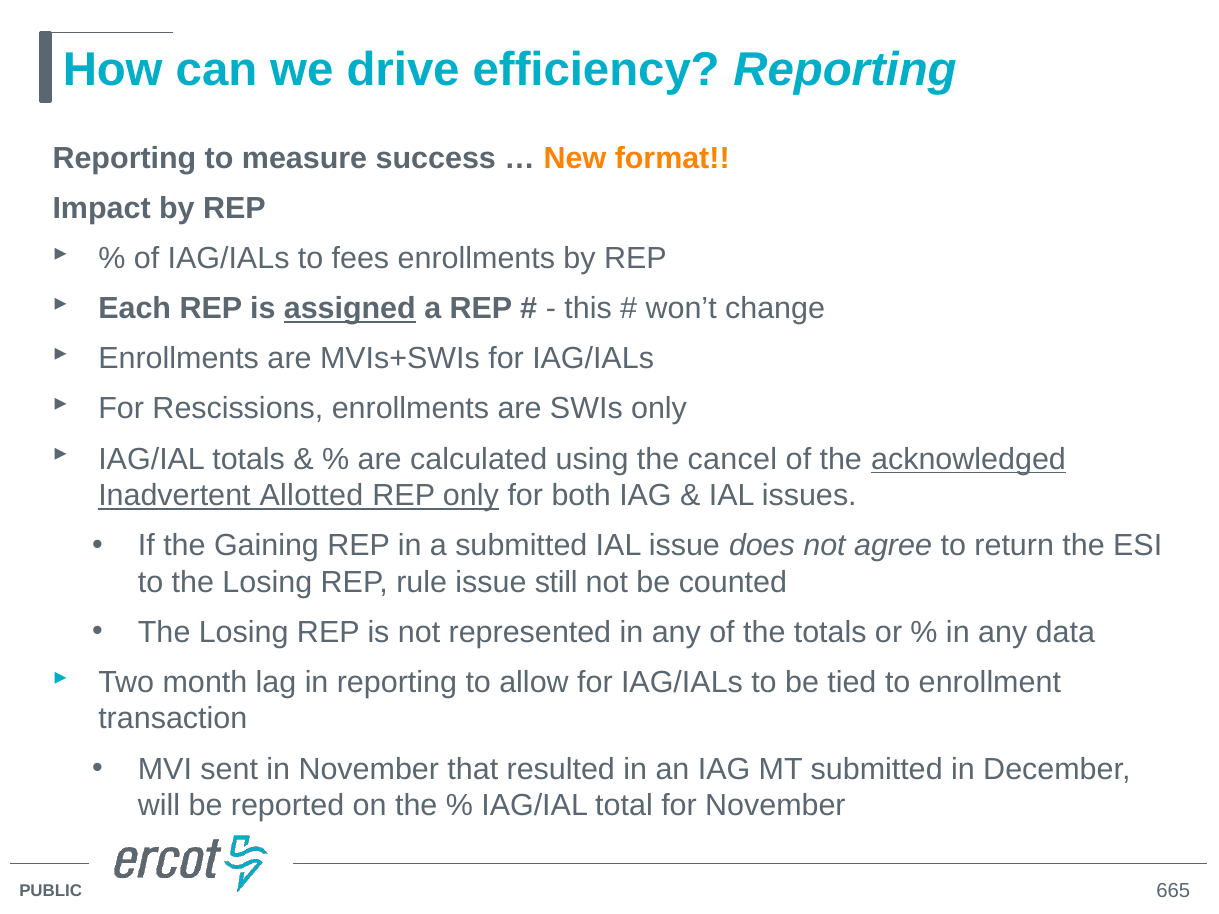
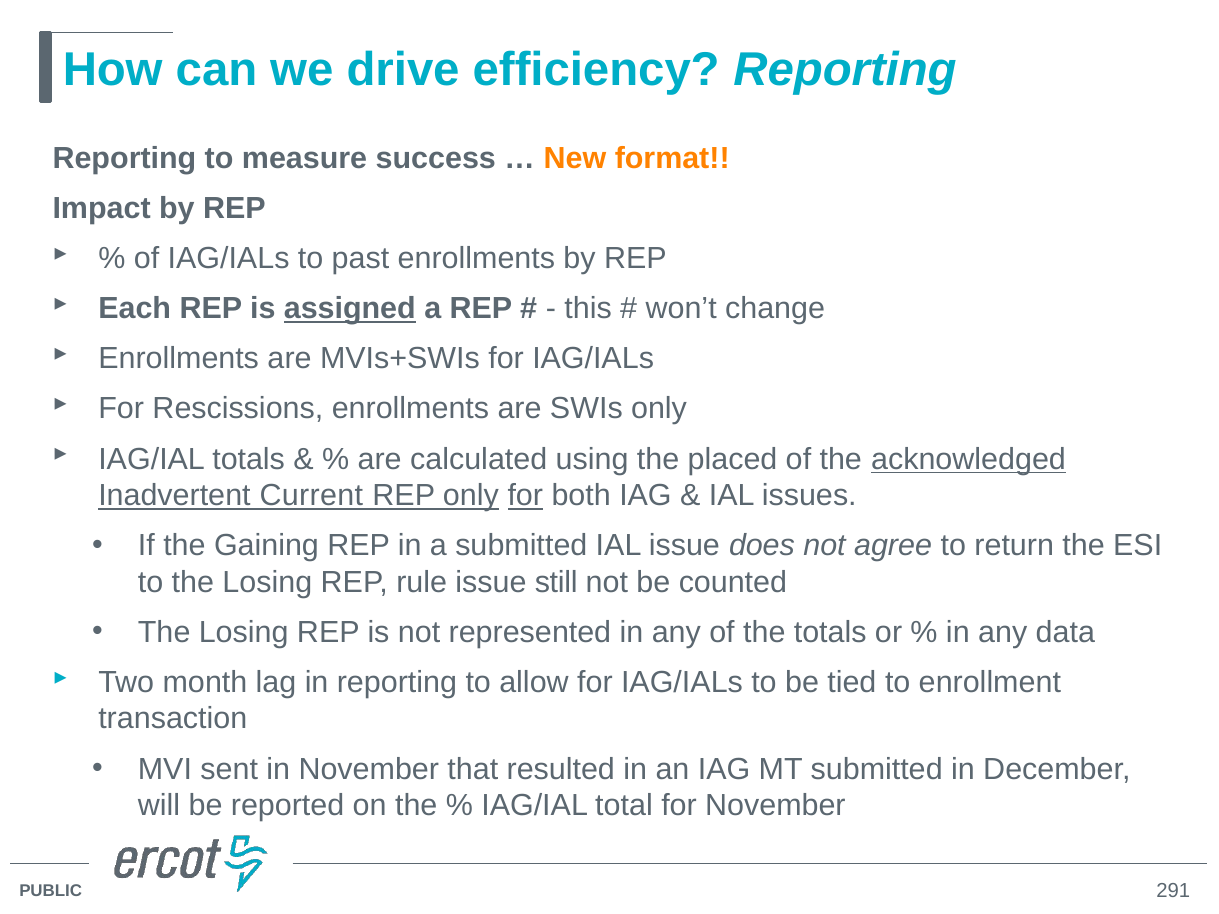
fees: fees -> past
cancel: cancel -> placed
Allotted: Allotted -> Current
for at (525, 496) underline: none -> present
665: 665 -> 291
